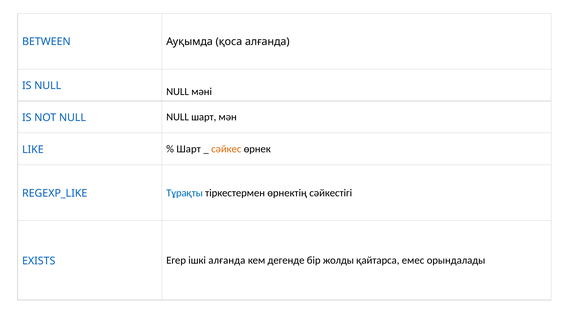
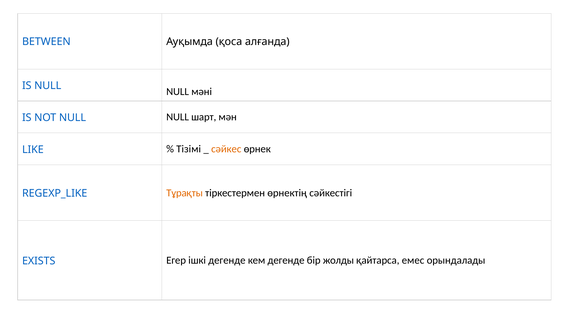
Шарт at (189, 149): Шарт -> Тізімі
Тұрақты colour: blue -> orange
ішкі алғанда: алғанда -> дегенде
